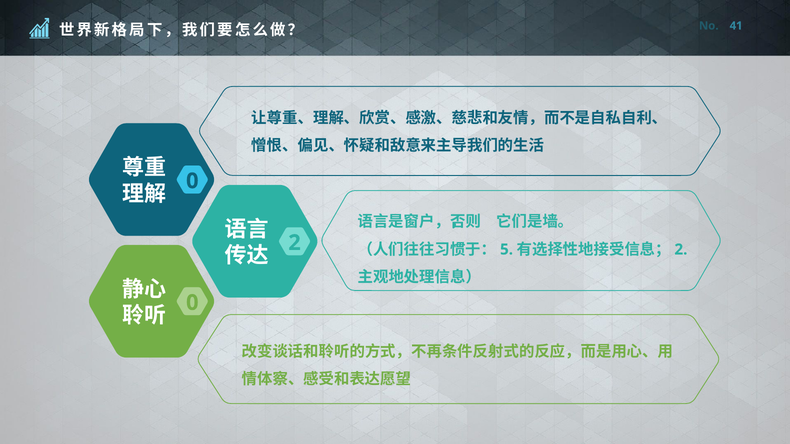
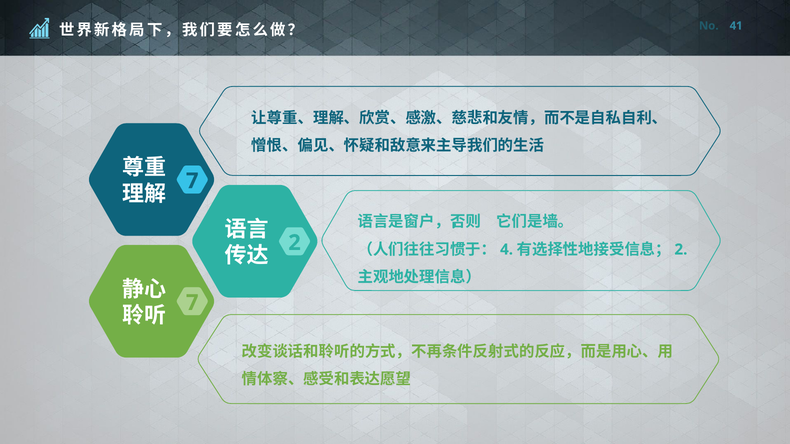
0 at (192, 181): 0 -> 7
5: 5 -> 4
0 at (192, 303): 0 -> 7
